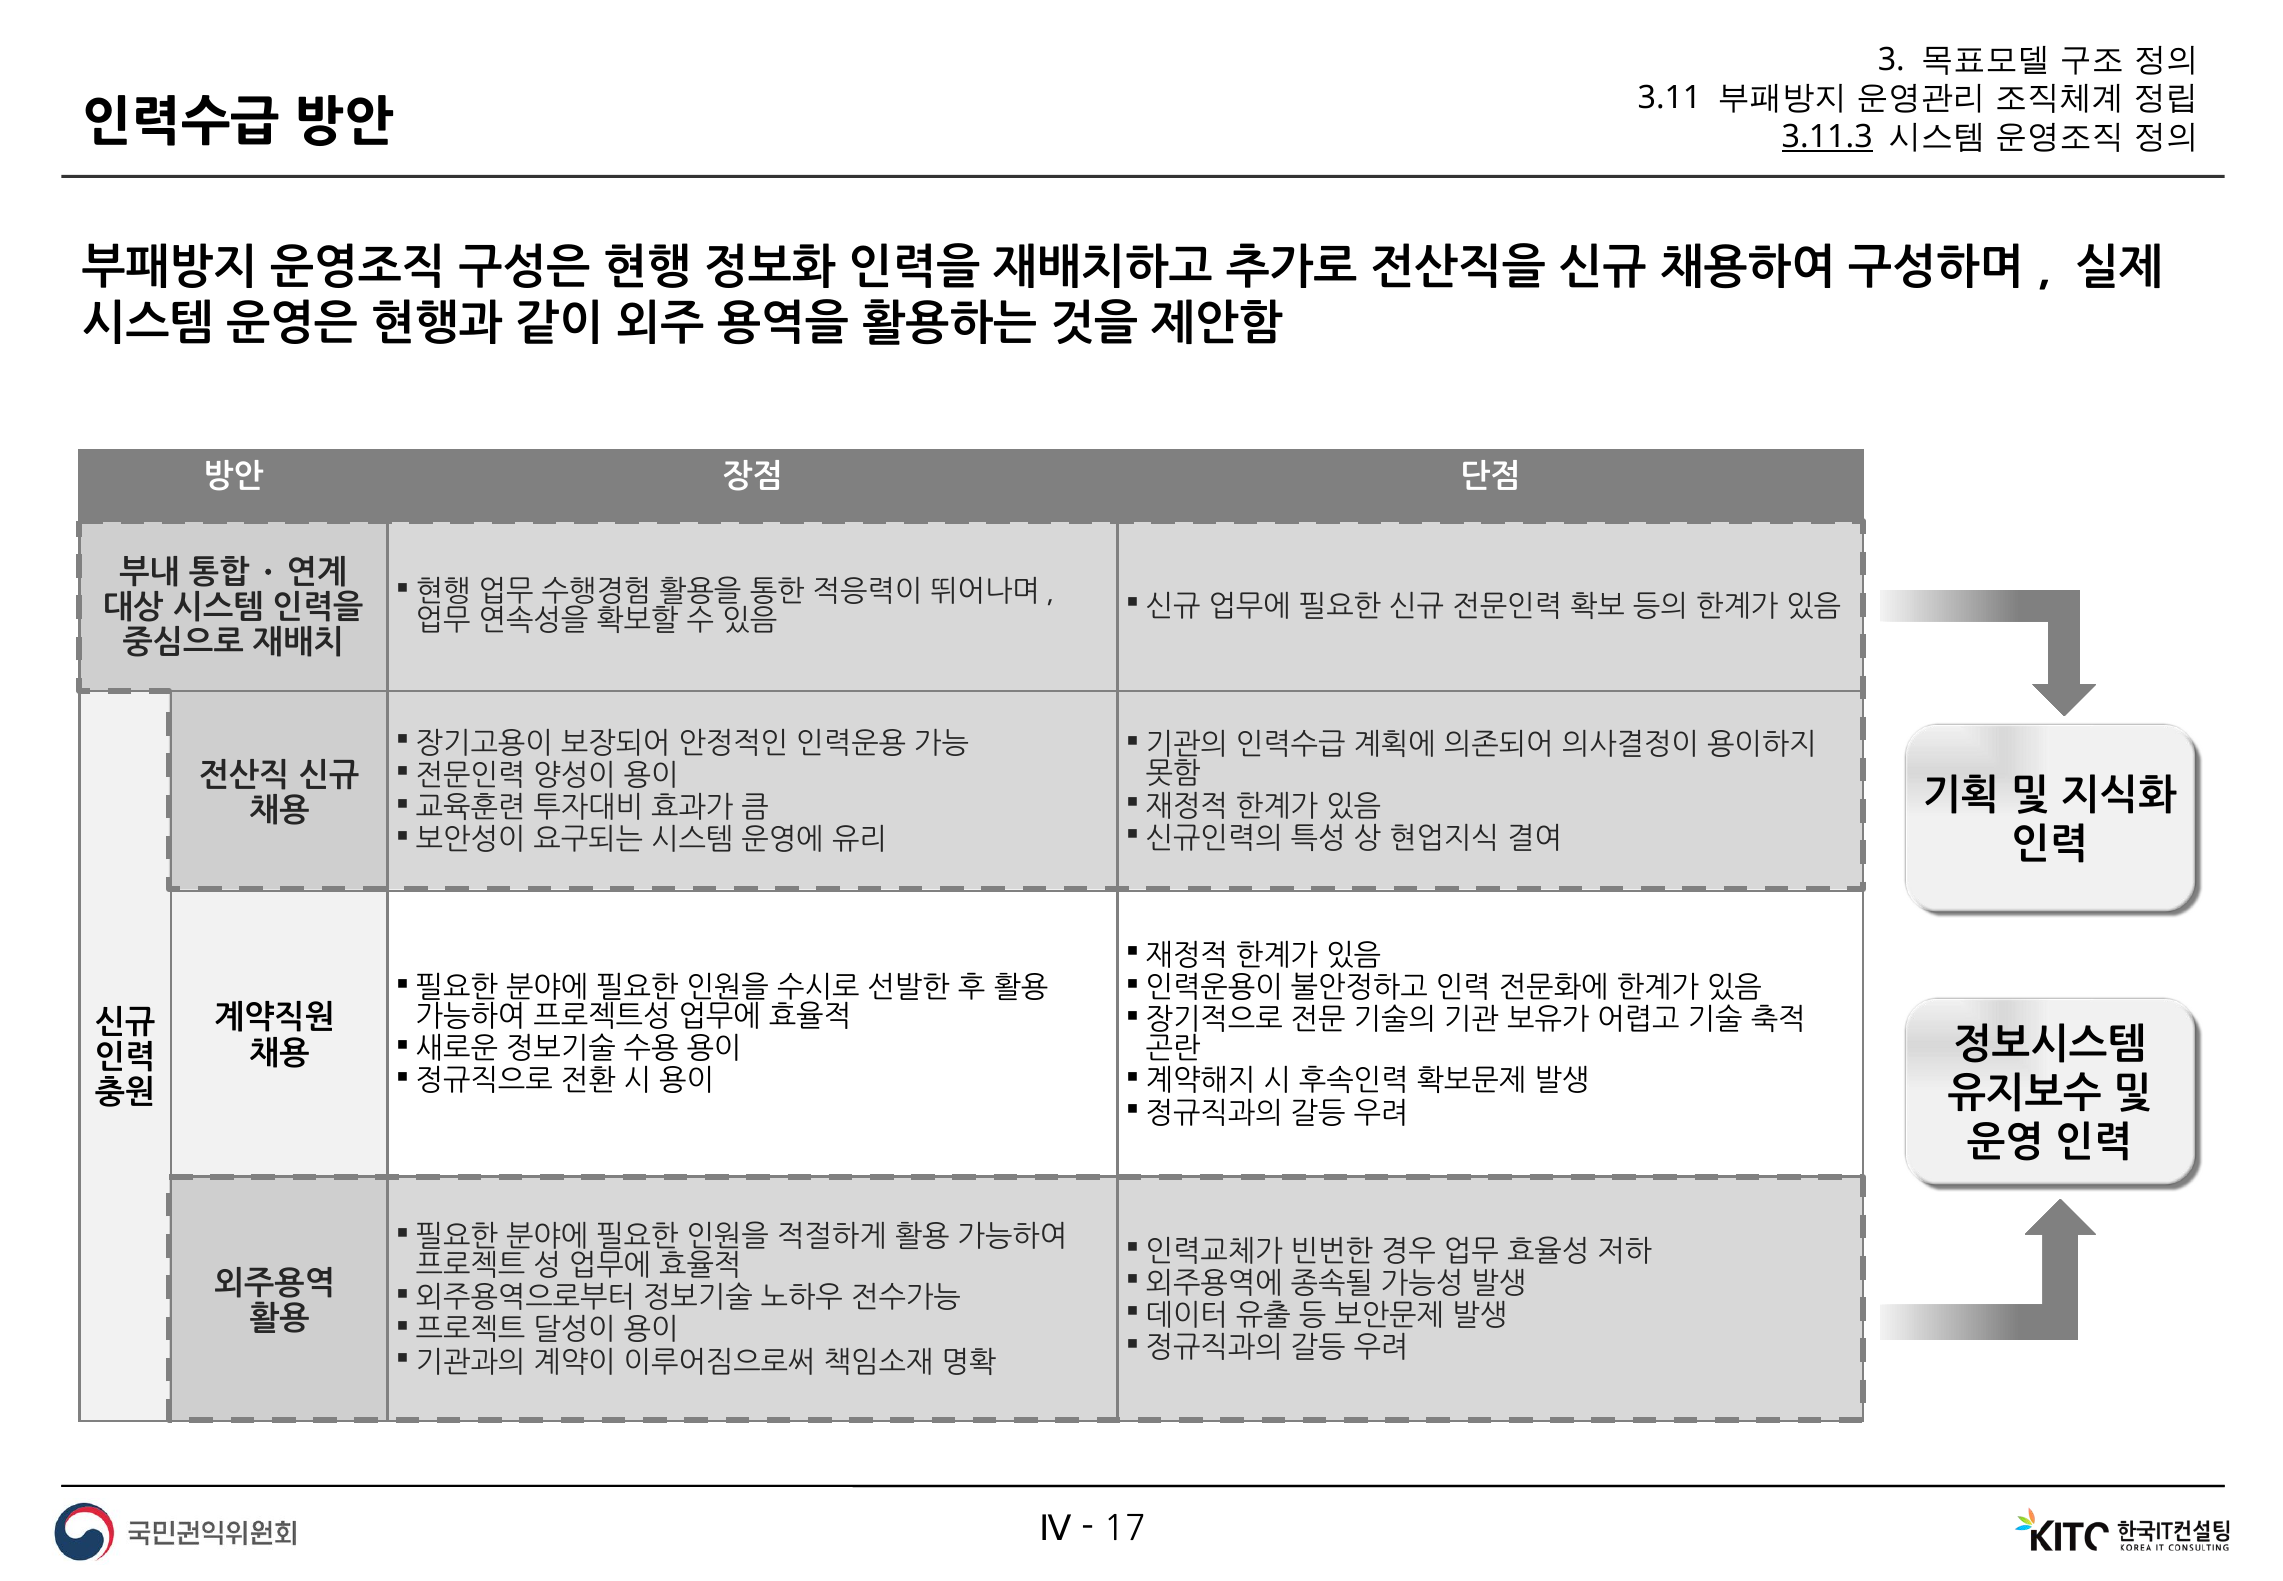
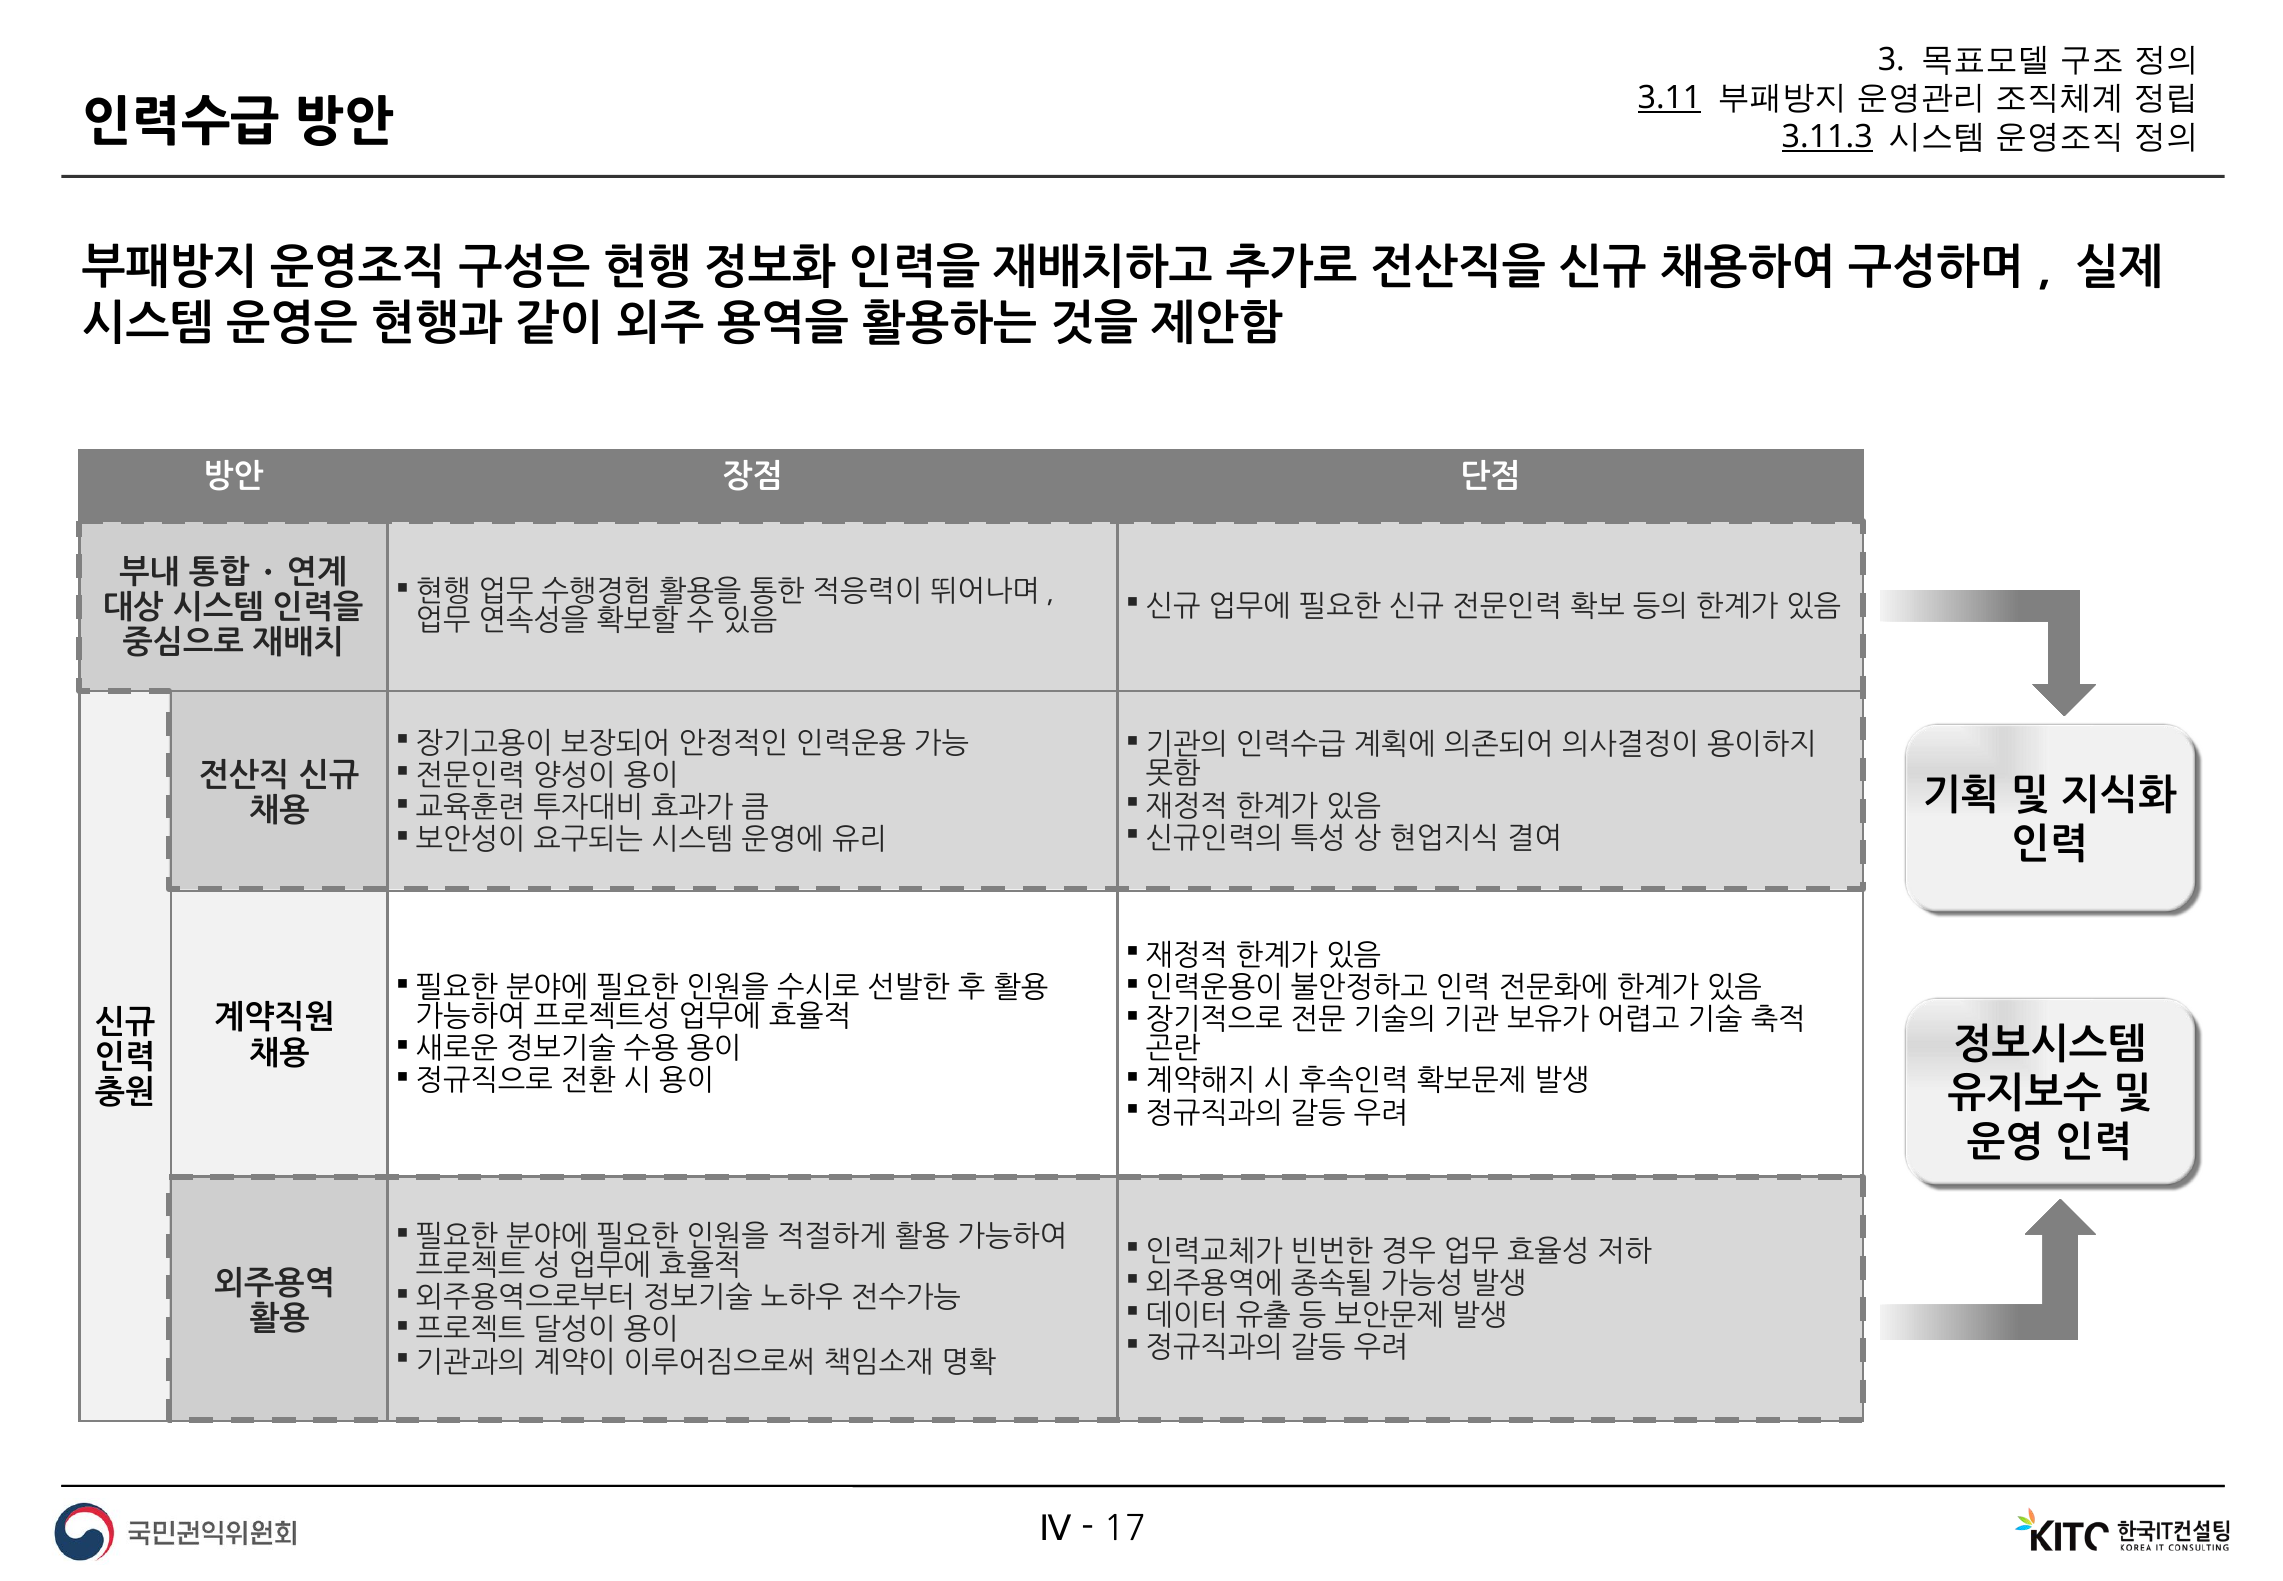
3.11 underline: none -> present
